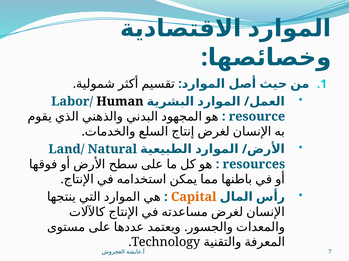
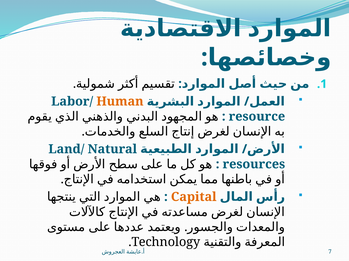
Human colour: black -> orange
